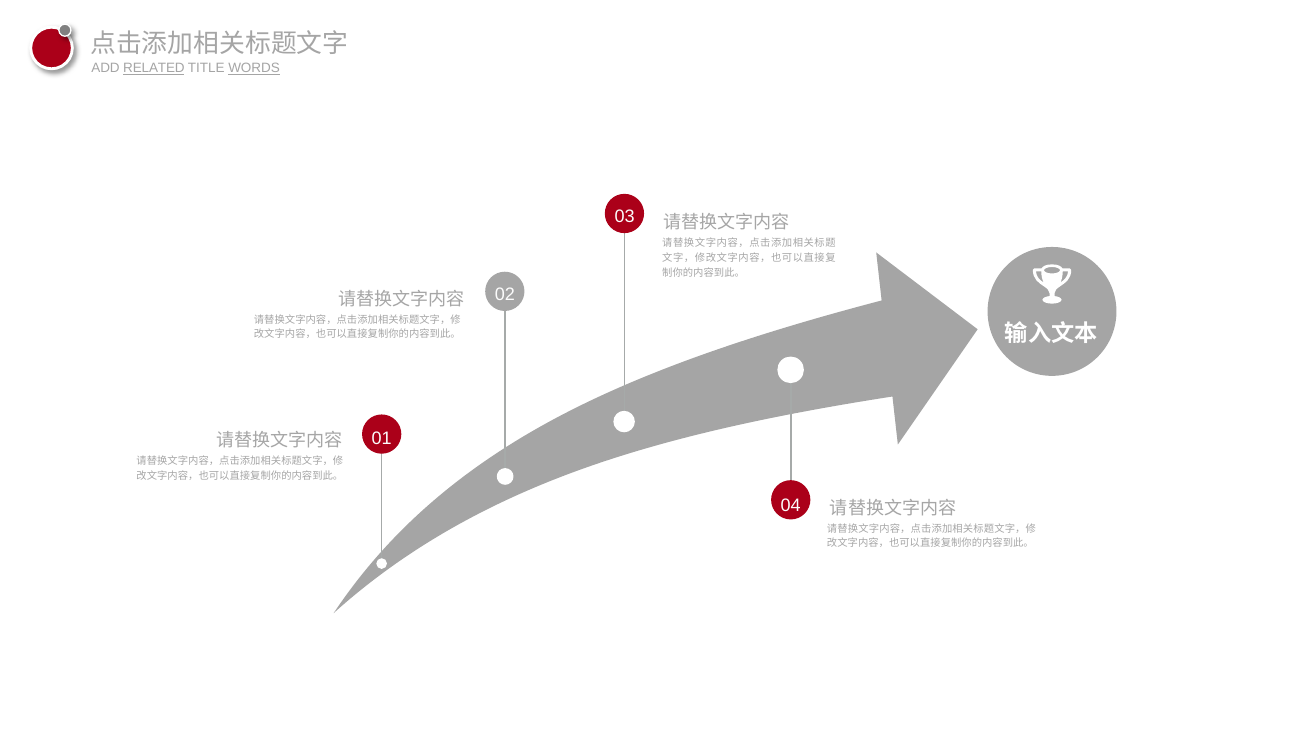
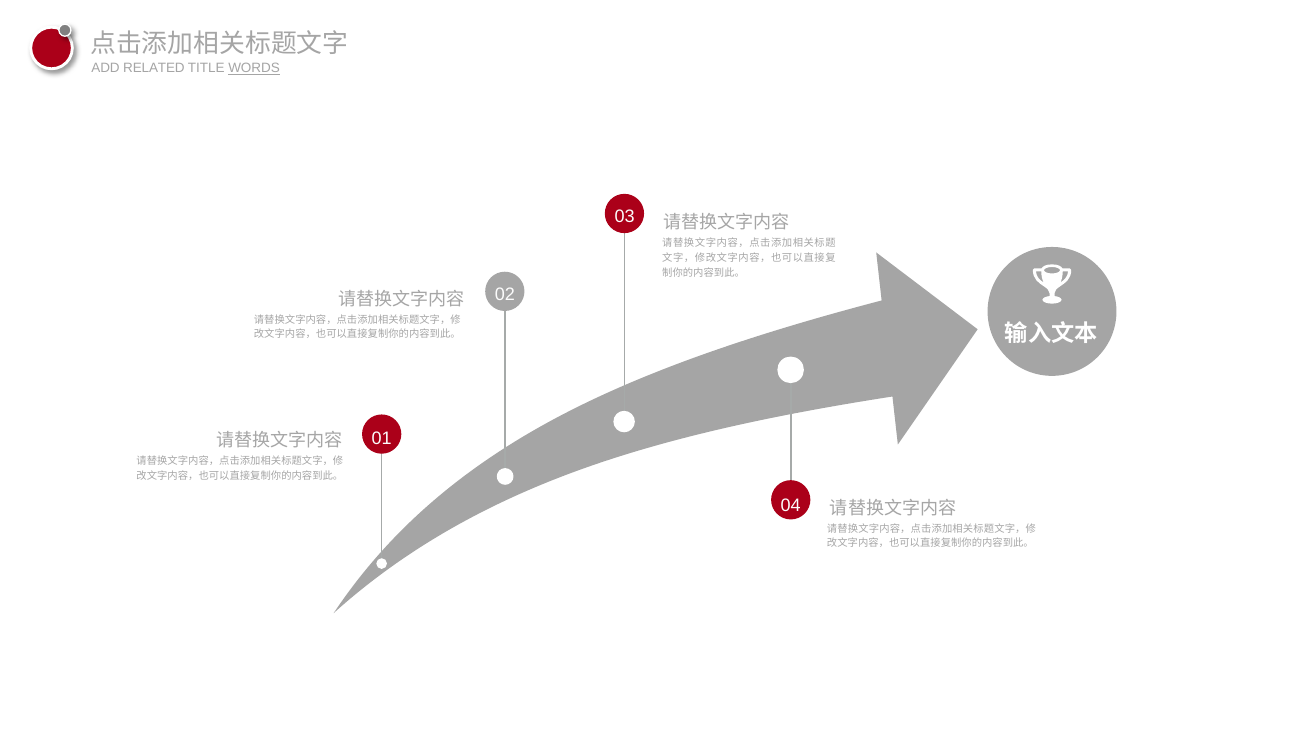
RELATED underline: present -> none
